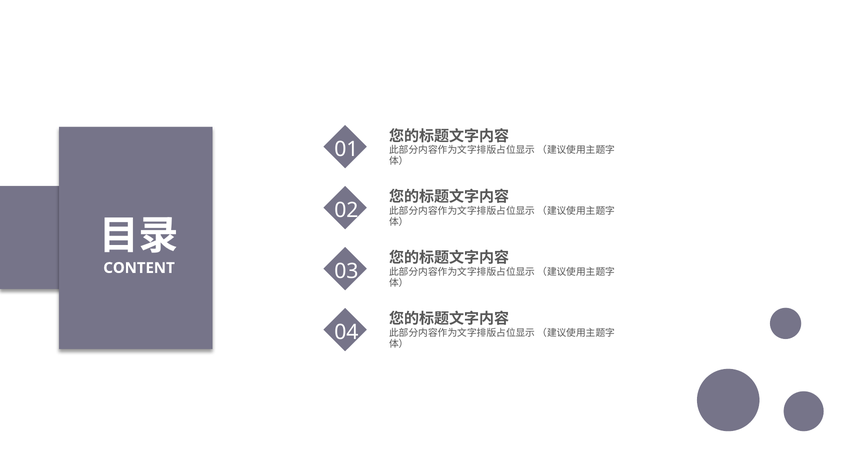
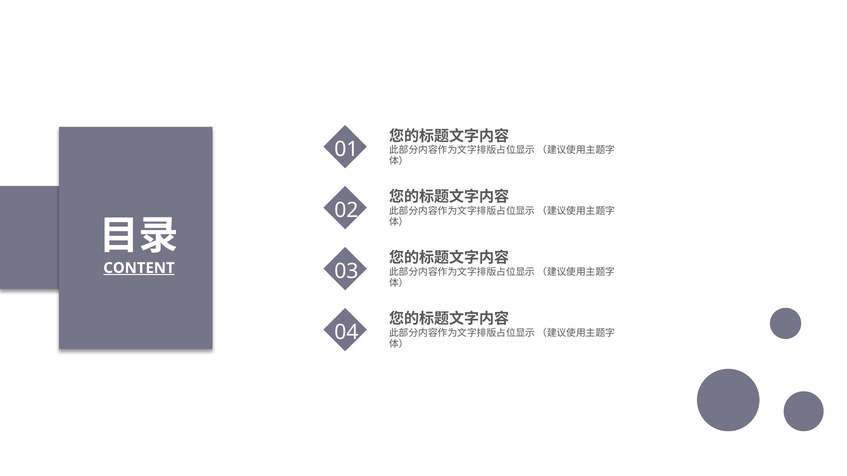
CONTENT underline: none -> present
